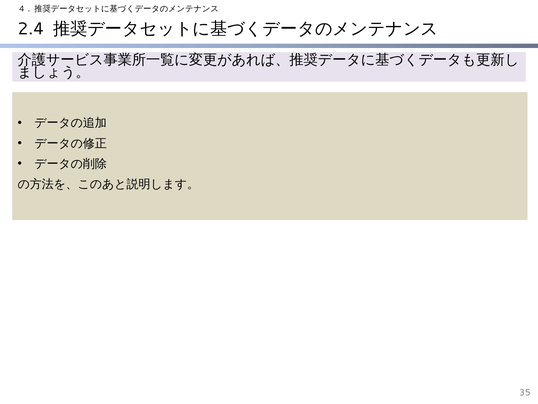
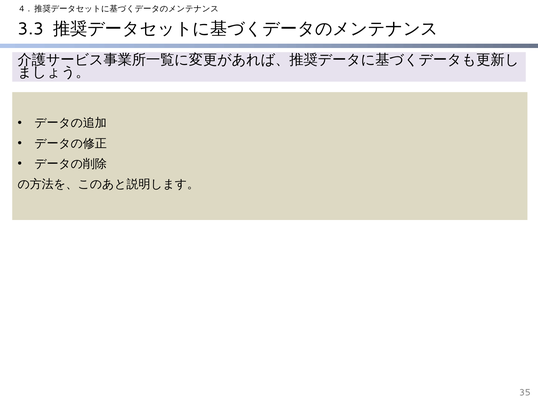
2.4: 2.4 -> 3.3
